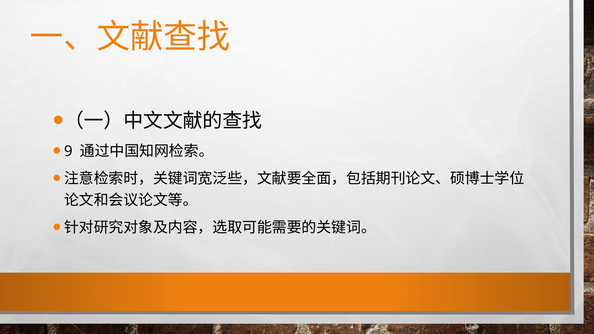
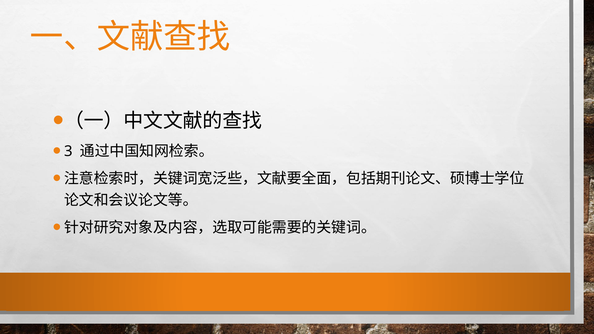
9: 9 -> 3
